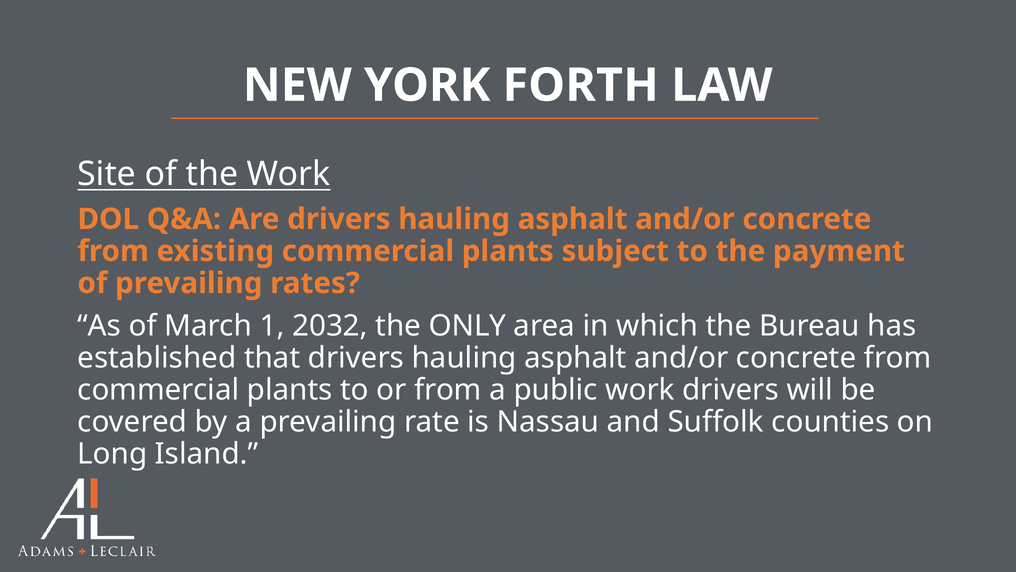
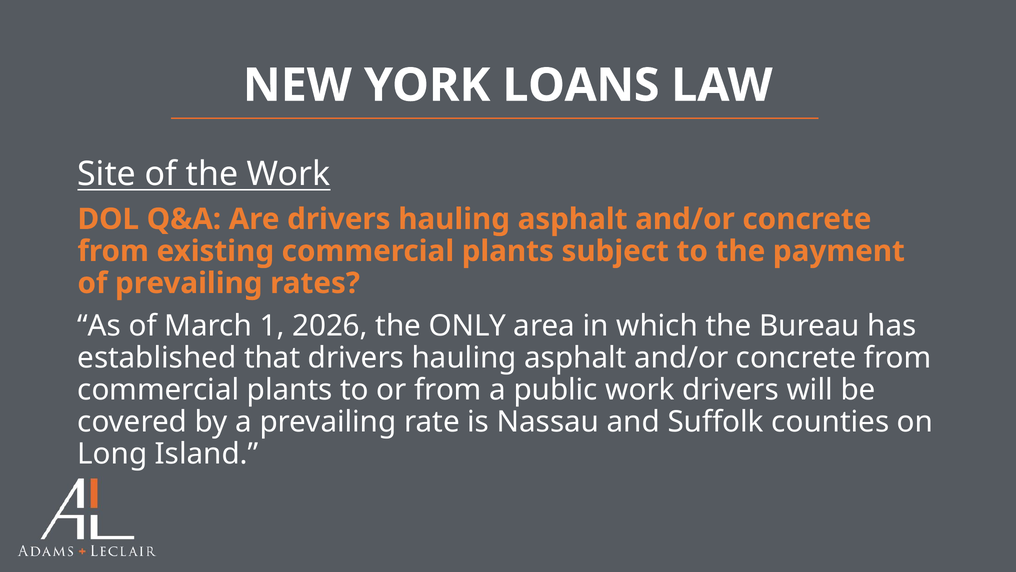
FORTH: FORTH -> LOANS
2032: 2032 -> 2026
